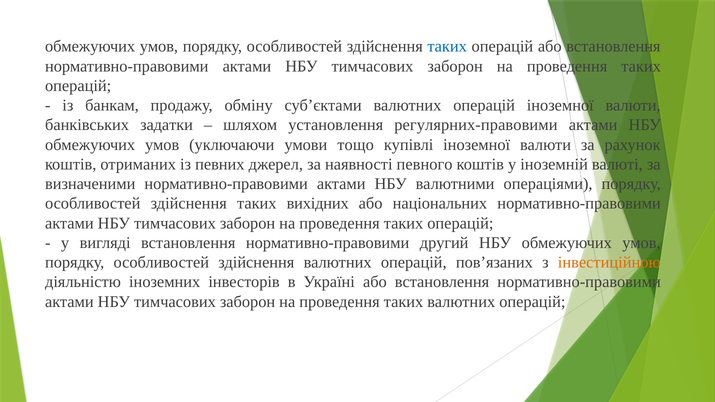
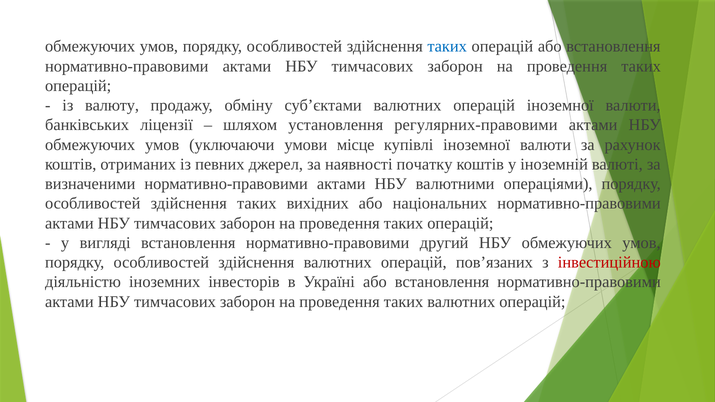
банкам: банкам -> валюту
задатки: задатки -> ліцензії
тощо: тощо -> місце
певного: певного -> початку
інвестиційною colour: orange -> red
